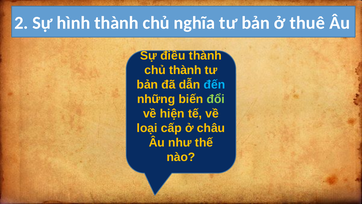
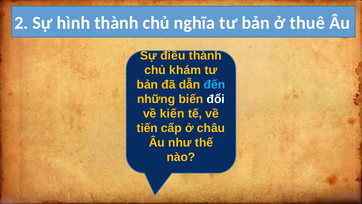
chủ thành: thành -> khám
đổi colour: light green -> white
hiện: hiện -> kiến
loại: loại -> tiến
